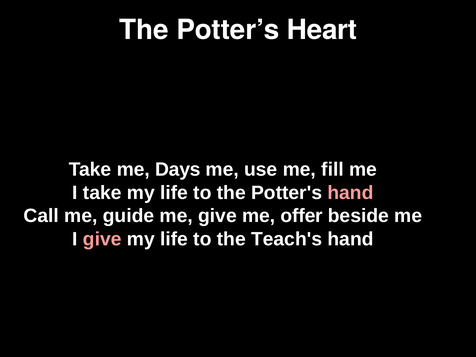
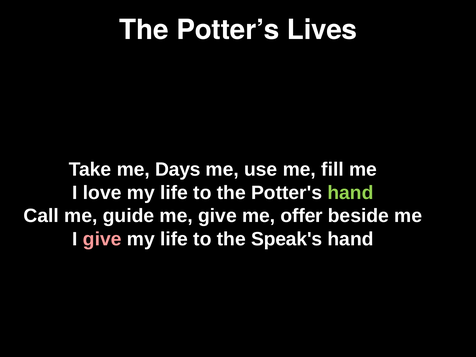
Heart: Heart -> Lives
I take: take -> love
hand at (351, 193) colour: pink -> light green
Teach's: Teach's -> Speak's
